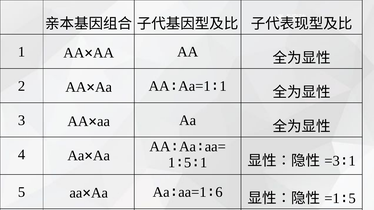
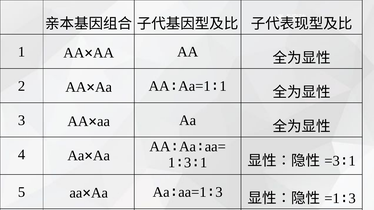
1 5: 5 -> 3
6 at (219, 192): 6 -> 3
5 at (352, 199): 5 -> 3
